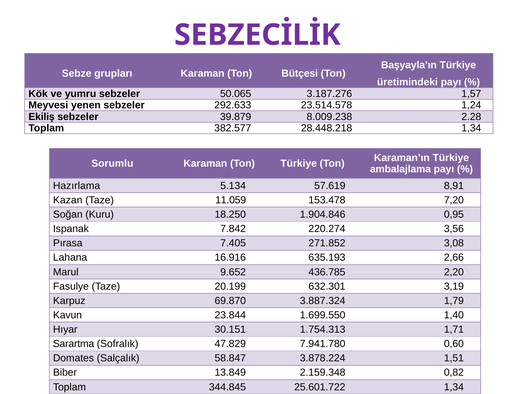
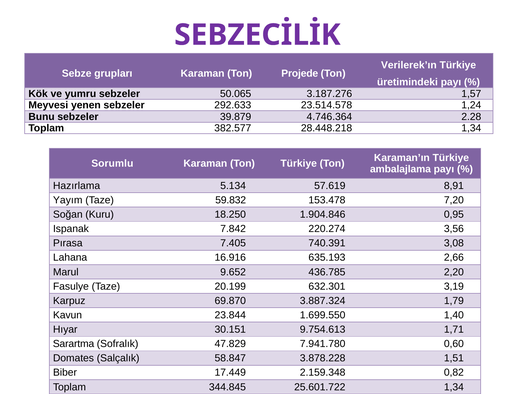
Başyayla’ın: Başyayla’ın -> Verilerek’ın
Bütçesi: Bütçesi -> Projede
Ekiliş: Ekiliş -> Bunu
8.009.238: 8.009.238 -> 4.746.364
Kazan: Kazan -> Yayım
11.059: 11.059 -> 59.832
271.852: 271.852 -> 740.391
1.754.313: 1.754.313 -> 9.754.613
3.878.224: 3.878.224 -> 3.878.228
13.849: 13.849 -> 17.449
